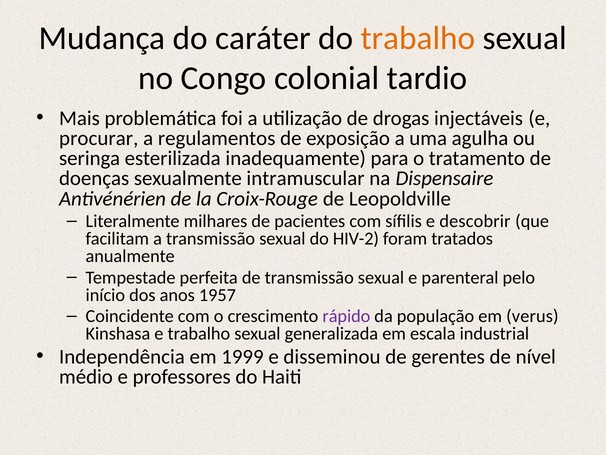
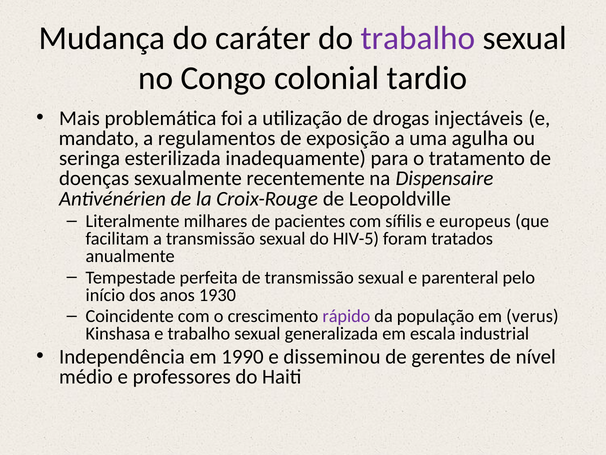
trabalho at (418, 38) colour: orange -> purple
procurar: procurar -> mandato
intramuscular: intramuscular -> recentemente
descobrir: descobrir -> europeus
HIV-2: HIV-2 -> HIV-5
1957: 1957 -> 1930
1999: 1999 -> 1990
